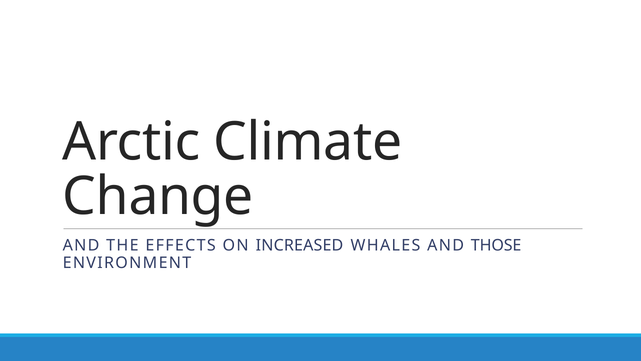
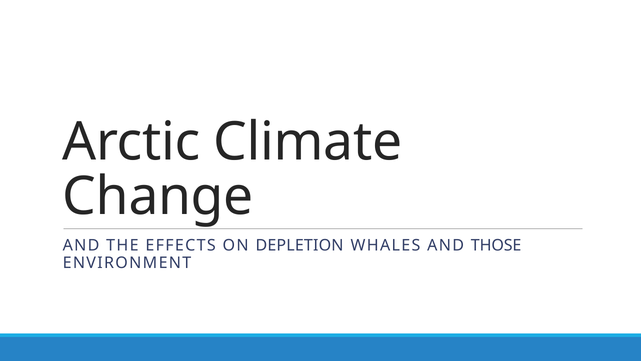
INCREASED: INCREASED -> DEPLETION
